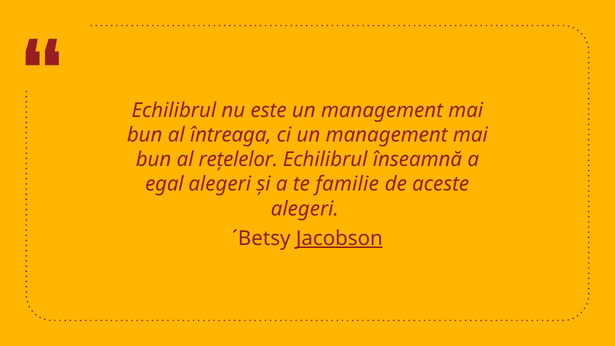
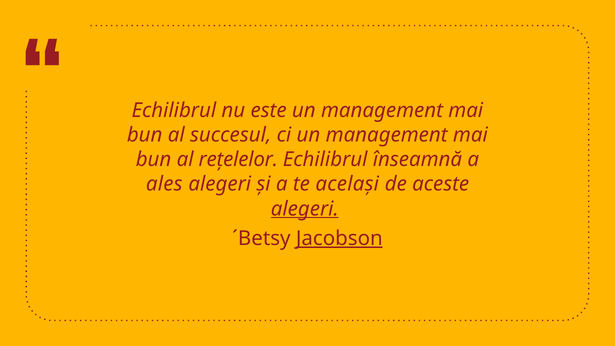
întreaga: întreaga -> succesul
egal: egal -> ales
familie: familie -> același
alegeri at (305, 209) underline: none -> present
